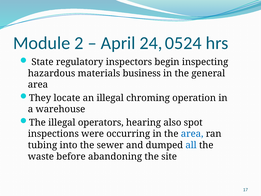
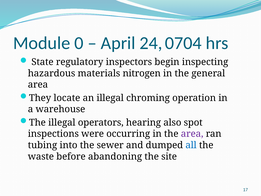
2: 2 -> 0
0524: 0524 -> 0704
business: business -> nitrogen
area at (192, 134) colour: blue -> purple
